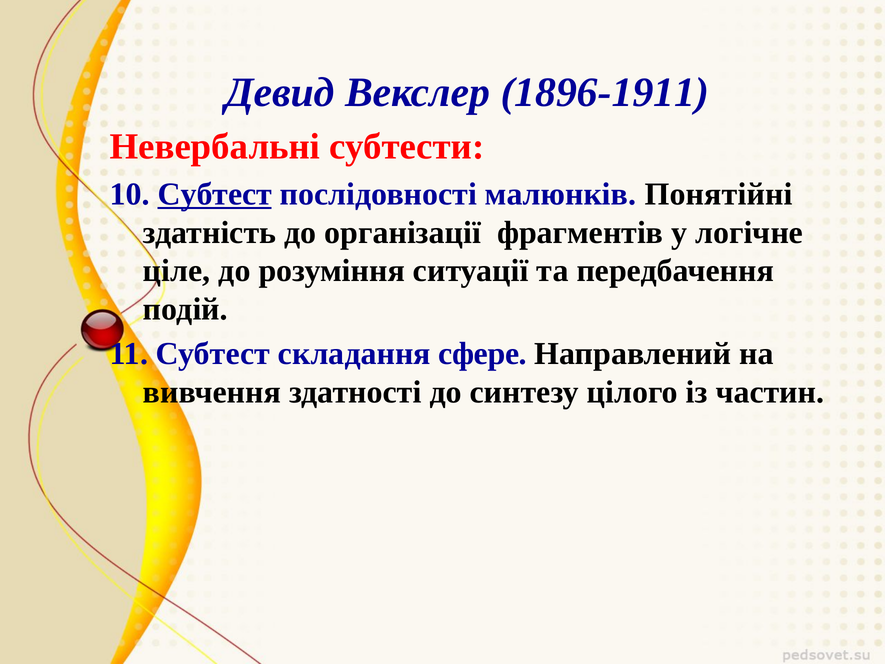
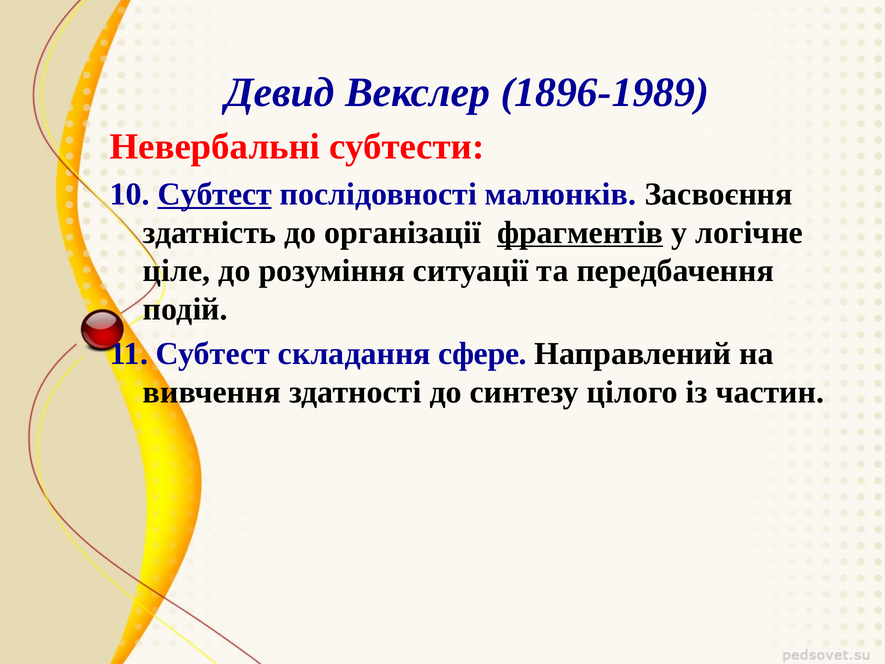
1896-1911: 1896-1911 -> 1896-1989
Понятійні: Понятійні -> Засвоєння
фрагментів underline: none -> present
